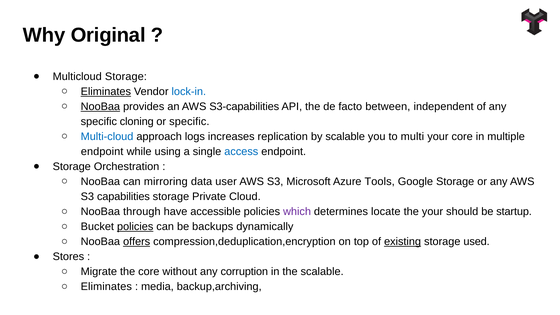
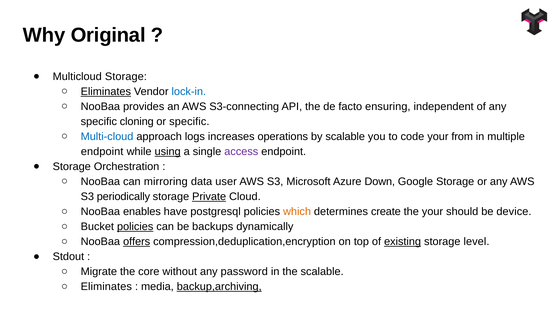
NooBaa at (100, 107) underline: present -> none
S3-capabilities: S3-capabilities -> S3-connecting
between: between -> ensuring
replication: replication -> operations
multi: multi -> code
your core: core -> from
using underline: none -> present
access colour: blue -> purple
Tools: Tools -> Down
capabilities: capabilities -> periodically
Private underline: none -> present
through: through -> enables
accessible: accessible -> postgresql
which colour: purple -> orange
locate: locate -> create
startup: startup -> device
used: used -> level
Stores: Stores -> Stdout
corruption: corruption -> password
backup,archiving underline: none -> present
